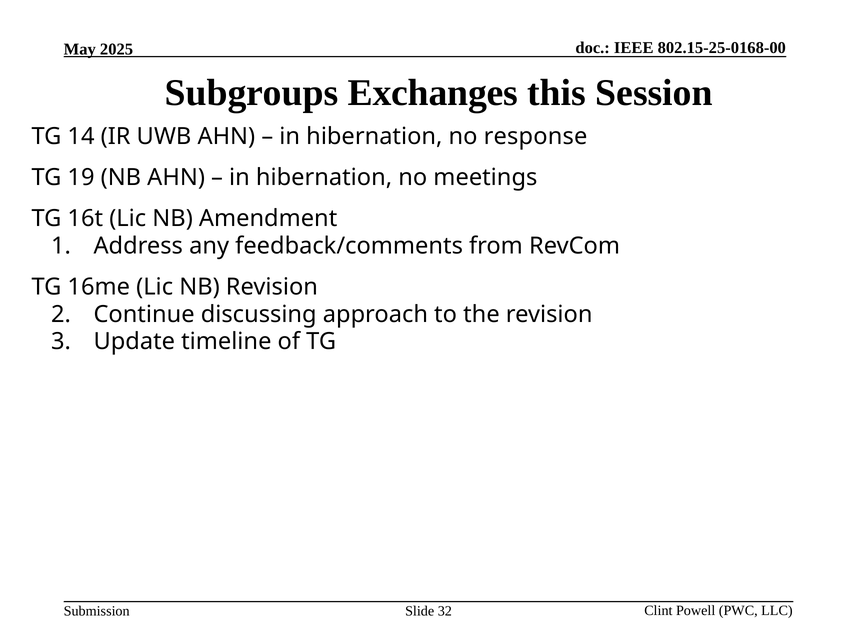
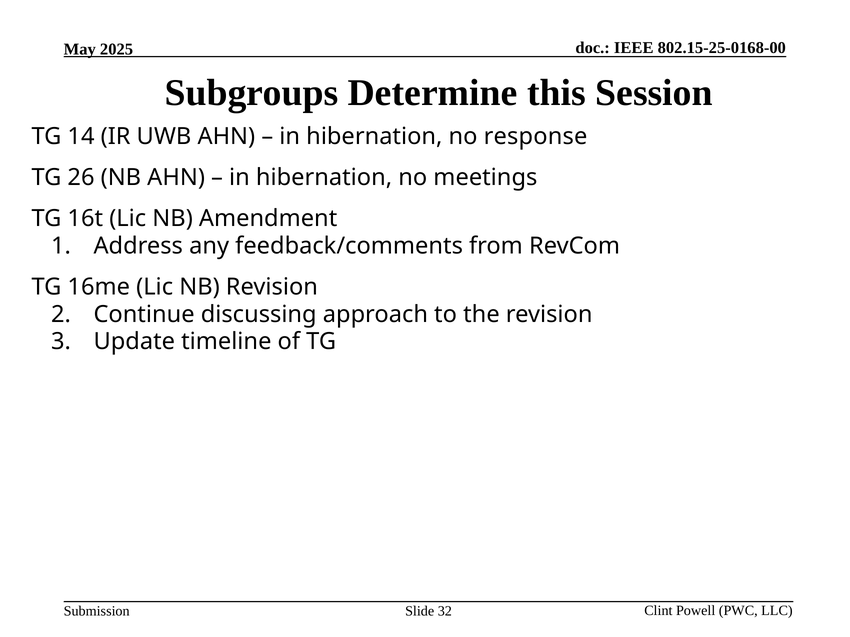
Exchanges: Exchanges -> Determine
19: 19 -> 26
